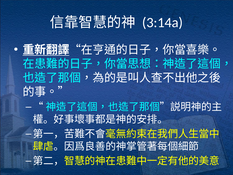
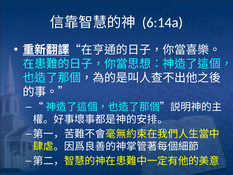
3:14a: 3:14a -> 6:14a
